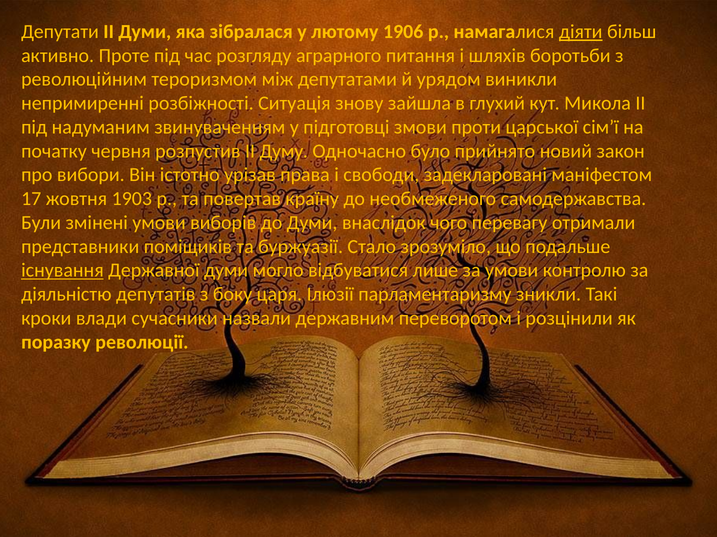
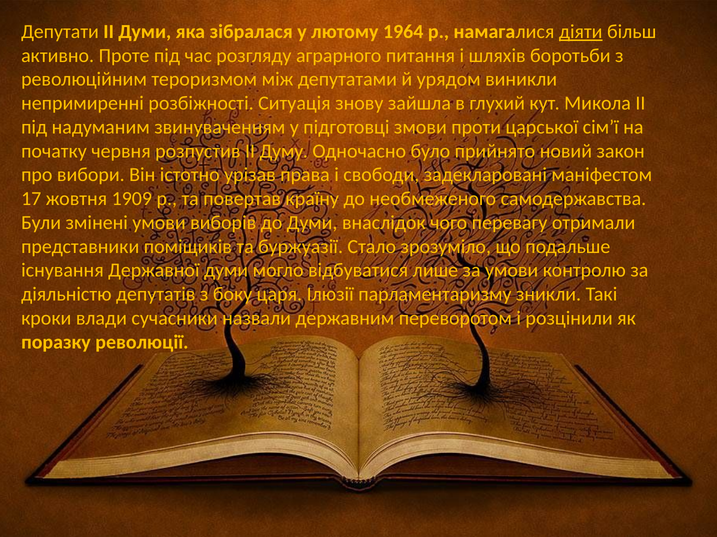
1906: 1906 -> 1964
1903: 1903 -> 1909
існування underline: present -> none
